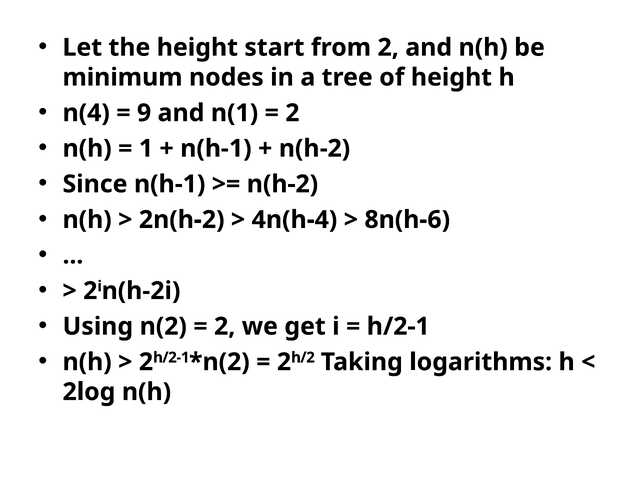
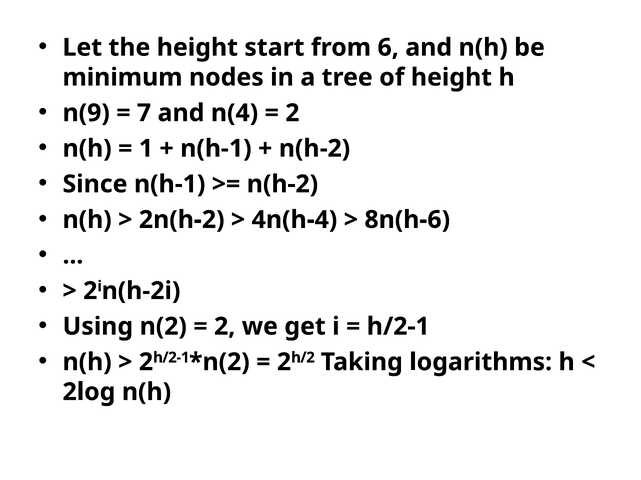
from 2: 2 -> 6
n(4: n(4 -> n(9
9: 9 -> 7
n(1: n(1 -> n(4
